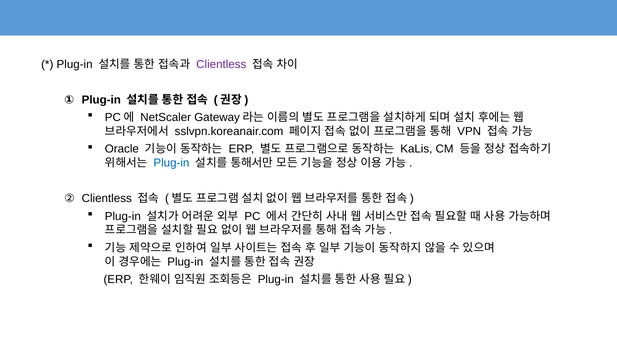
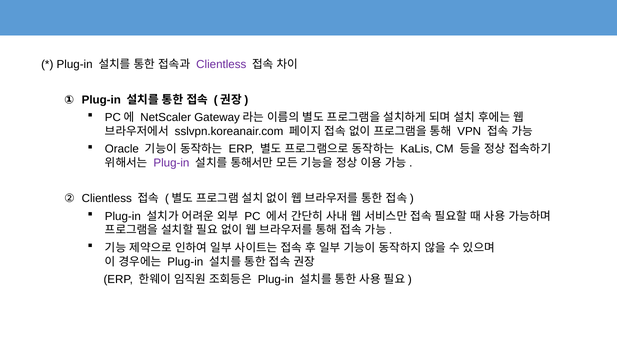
Plug-in at (171, 163) colour: blue -> purple
